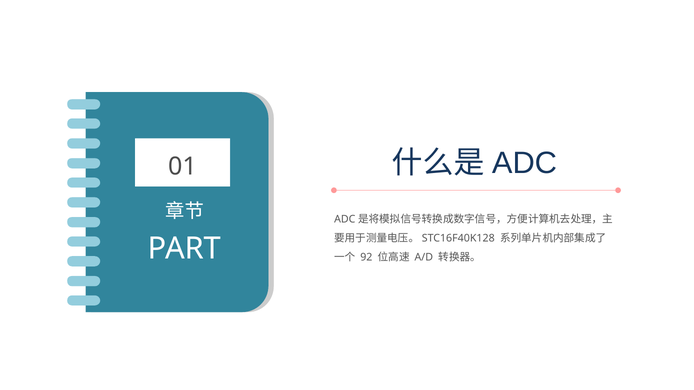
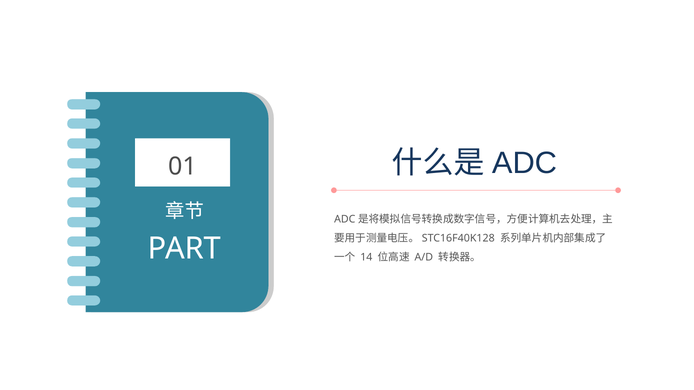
92: 92 -> 14
